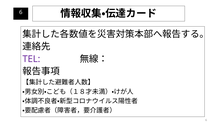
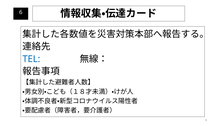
TEL colour: purple -> blue
